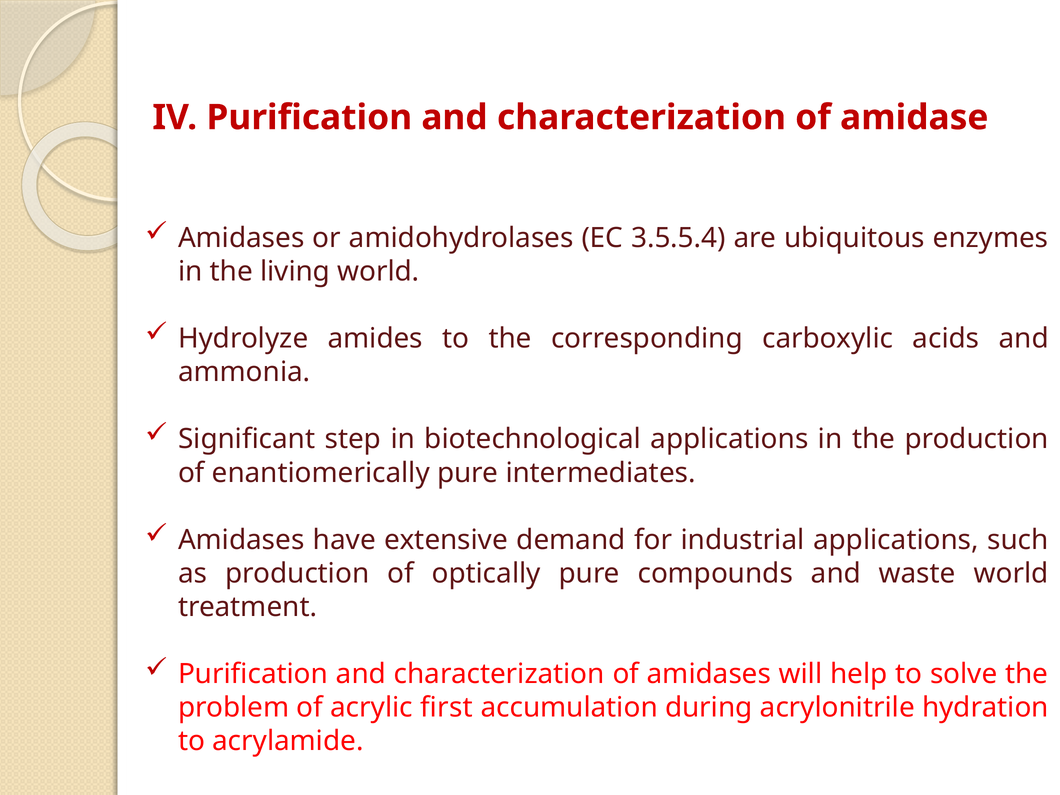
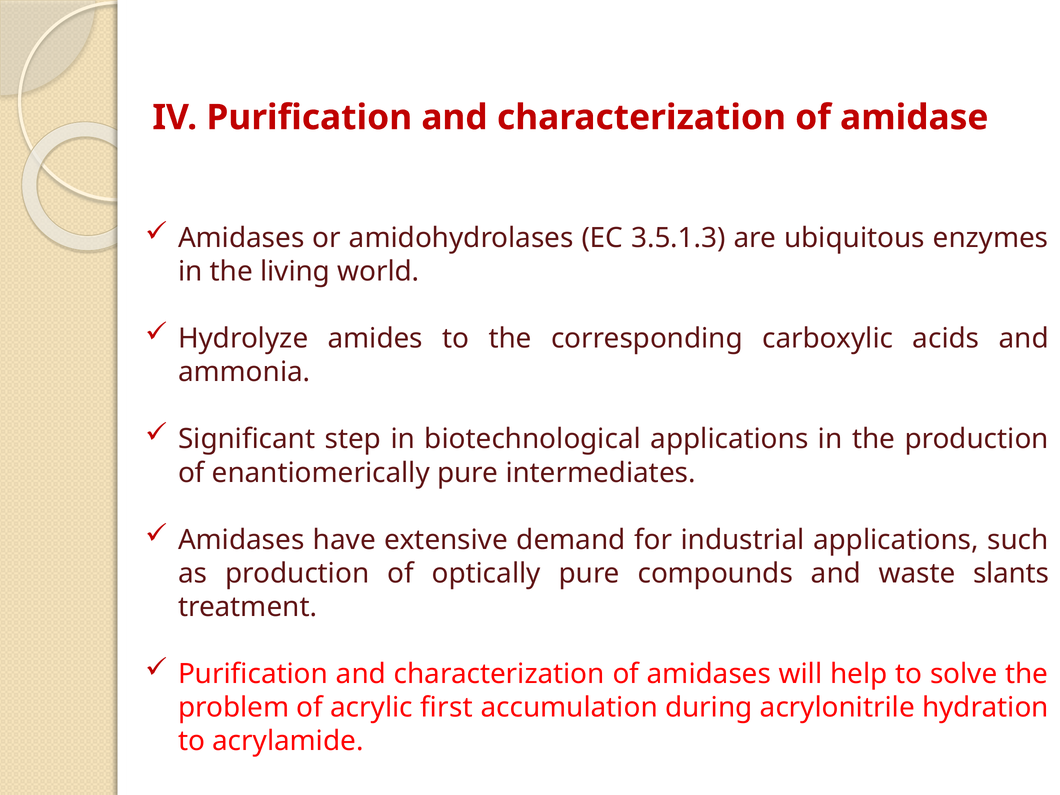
3.5.5.4: 3.5.5.4 -> 3.5.1.3
waste world: world -> slants
